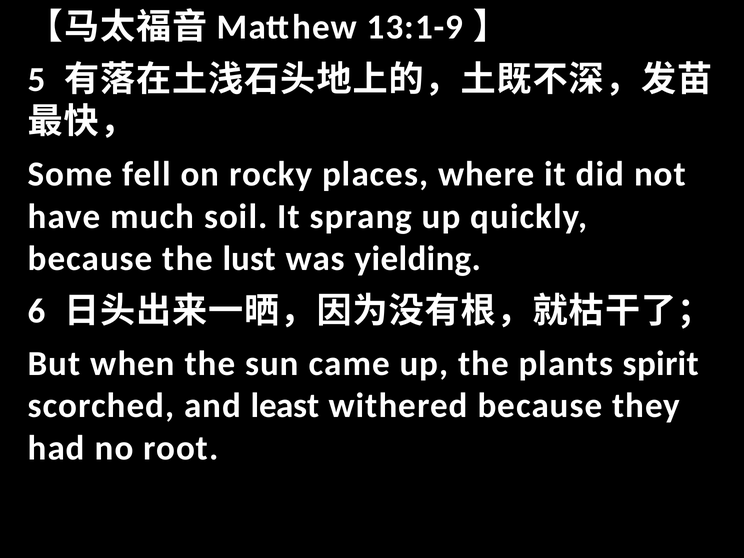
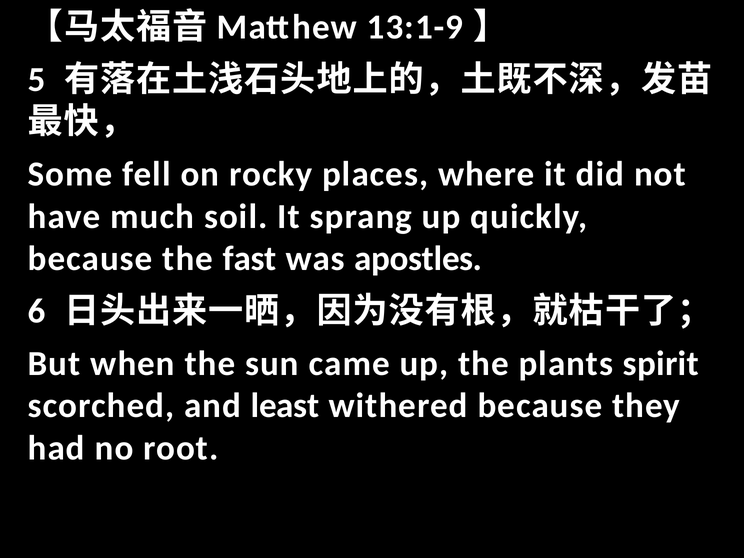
lust: lust -> fast
yielding: yielding -> apostles
